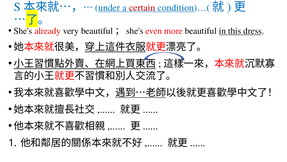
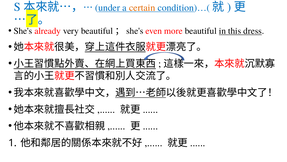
certain colour: red -> orange
